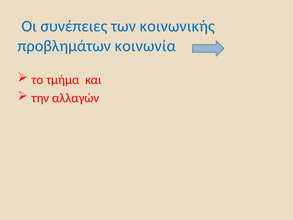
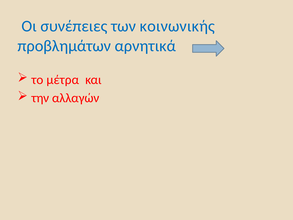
κοινωνία: κοινωνία -> αρνητικά
τμήμα: τμήμα -> μέτρα
